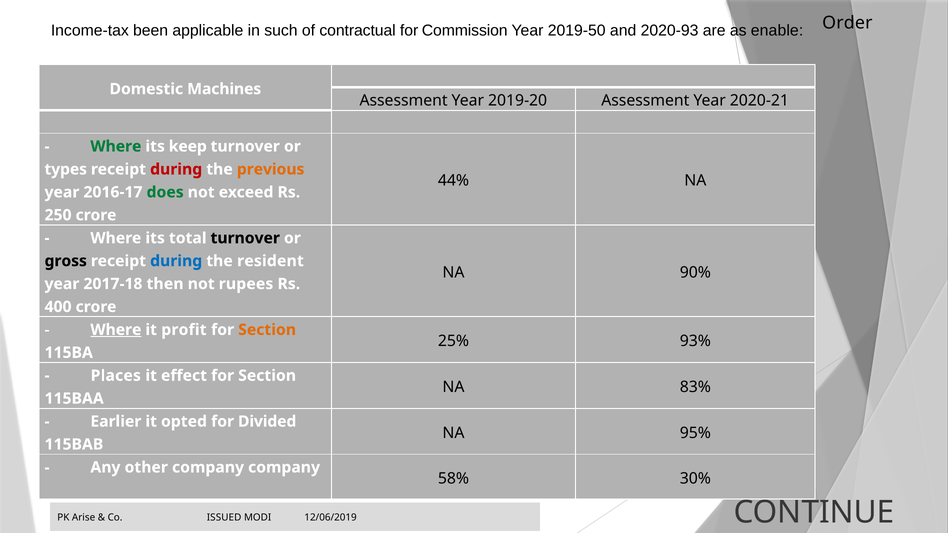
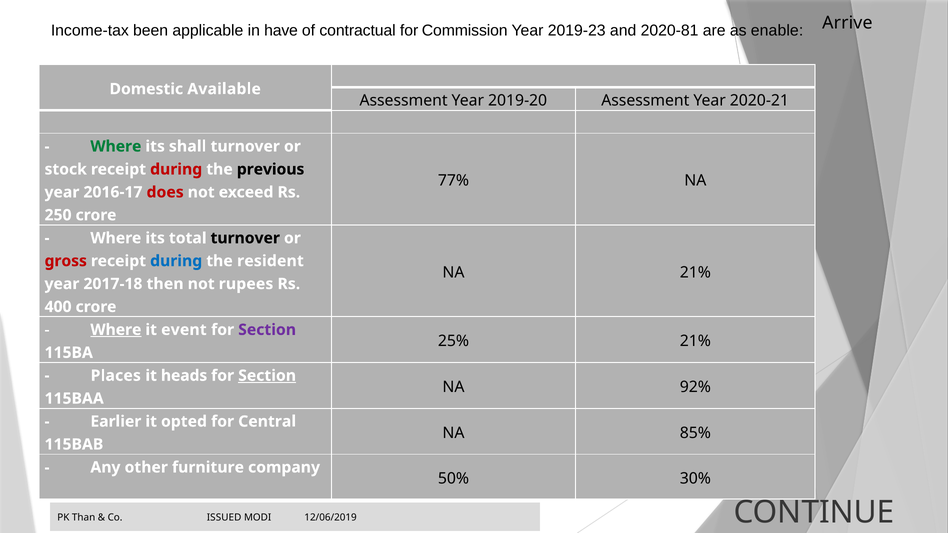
Order: Order -> Arrive
such: such -> have
2019-50: 2019-50 -> 2019-23
2020-93: 2020-93 -> 2020-81
Machines: Machines -> Available
keep: keep -> shall
types: types -> stock
previous colour: orange -> black
44%: 44% -> 77%
does colour: green -> red
gross colour: black -> red
NA 90%: 90% -> 21%
profit: profit -> event
Section at (267, 330) colour: orange -> purple
25% 93%: 93% -> 21%
effect: effect -> heads
Section at (267, 376) underline: none -> present
83%: 83% -> 92%
Divided: Divided -> Central
95%: 95% -> 85%
other company: company -> furniture
58%: 58% -> 50%
Arise: Arise -> Than
